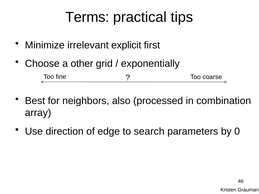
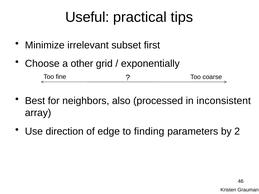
Terms: Terms -> Useful
explicit: explicit -> subset
combination: combination -> inconsistent
search: search -> finding
0: 0 -> 2
